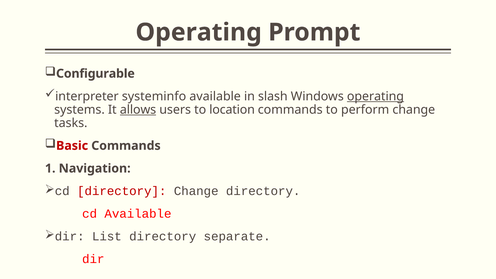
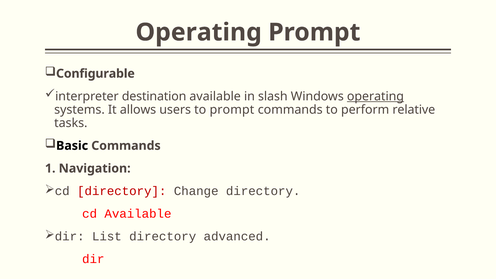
systeminfo: systeminfo -> destination
allows underline: present -> none
to location: location -> prompt
perform change: change -> relative
Basic colour: red -> black
separate: separate -> advanced
